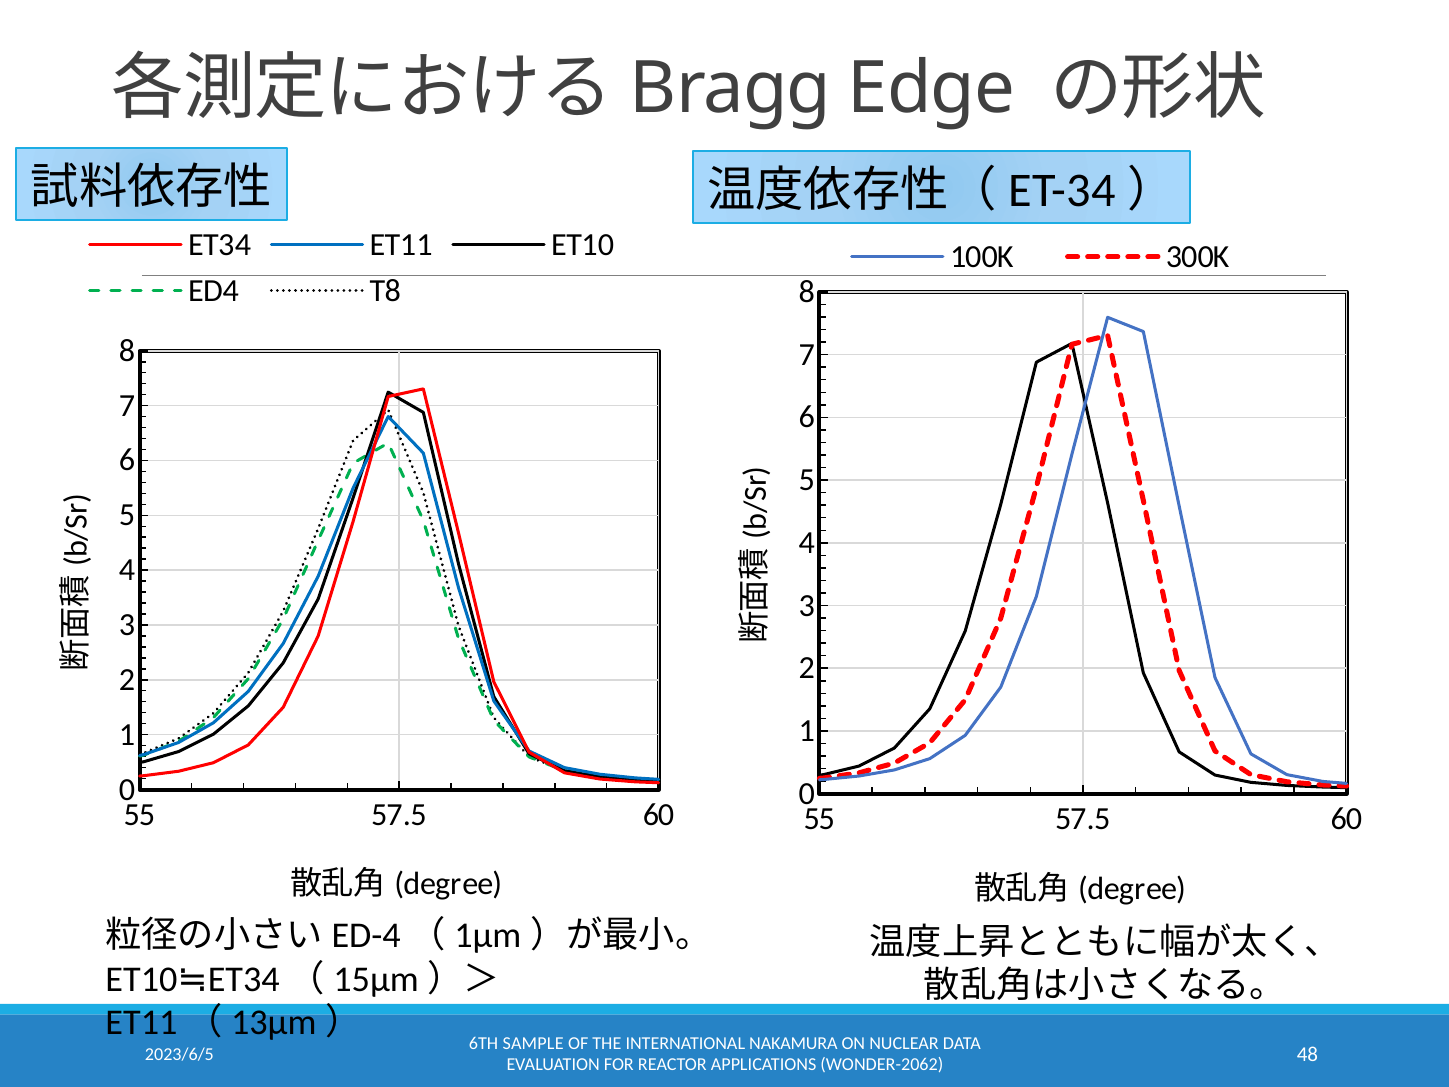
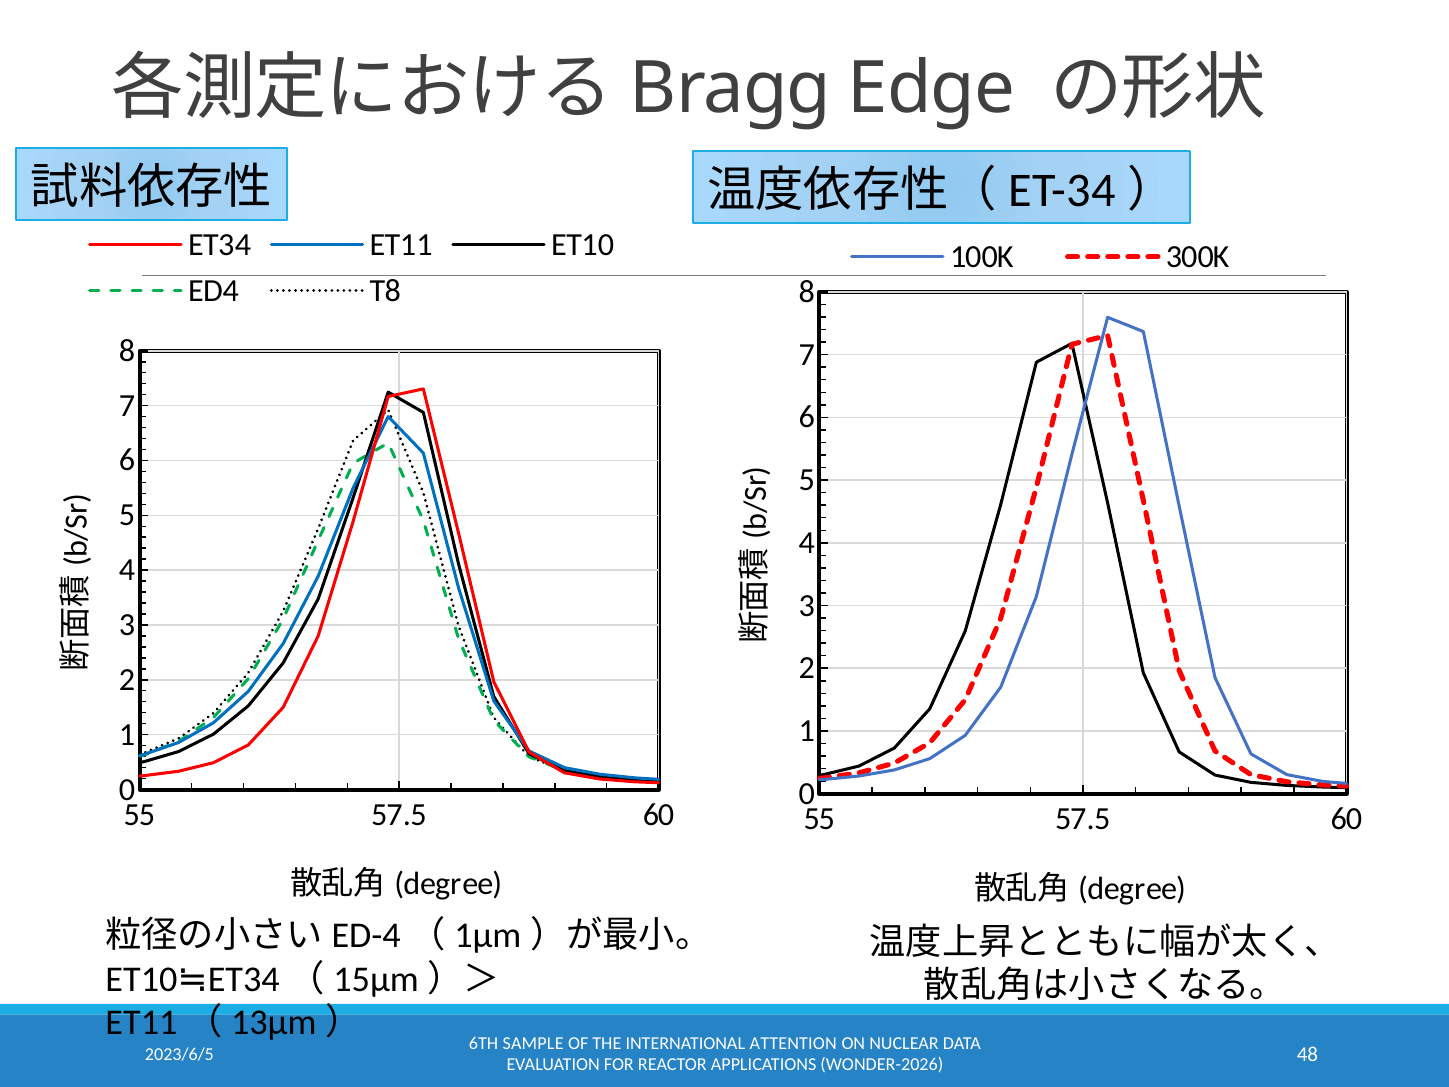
NAKAMURA: NAKAMURA -> ATTENTION
WONDER-2062: WONDER-2062 -> WONDER-2026
